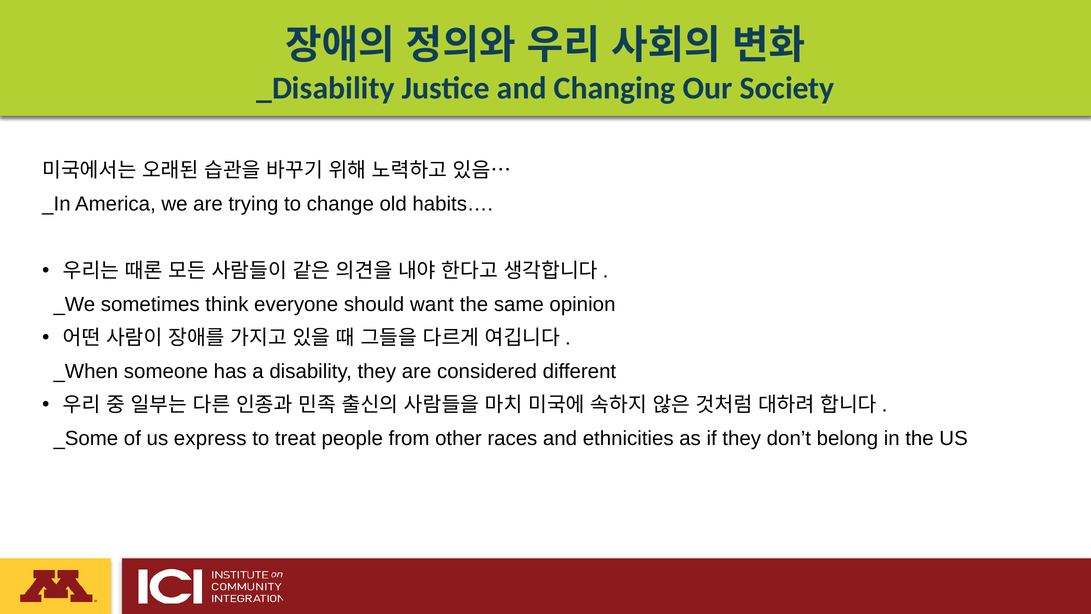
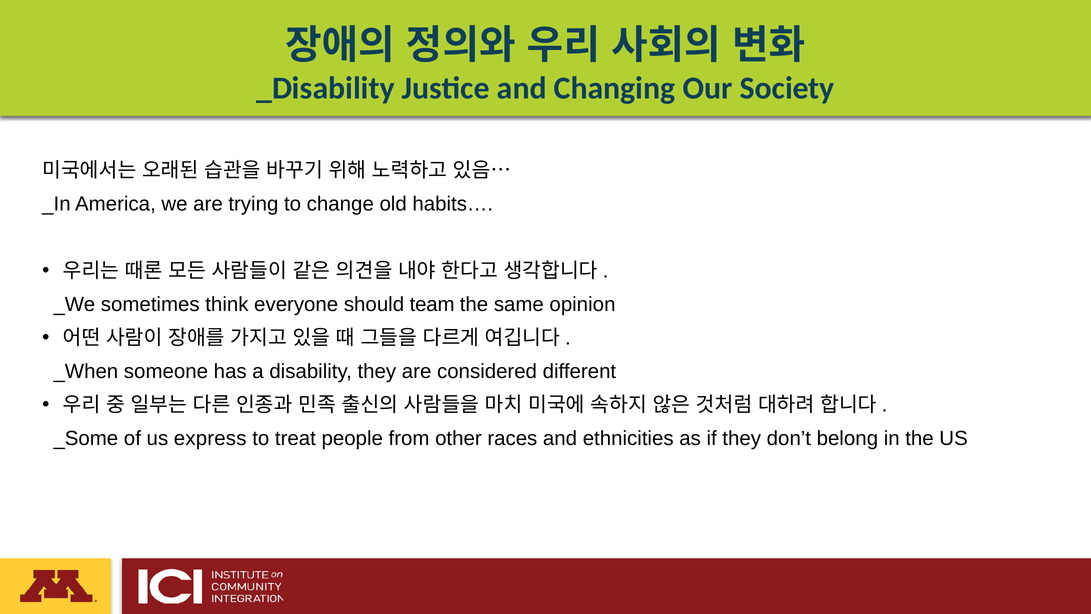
want: want -> team
